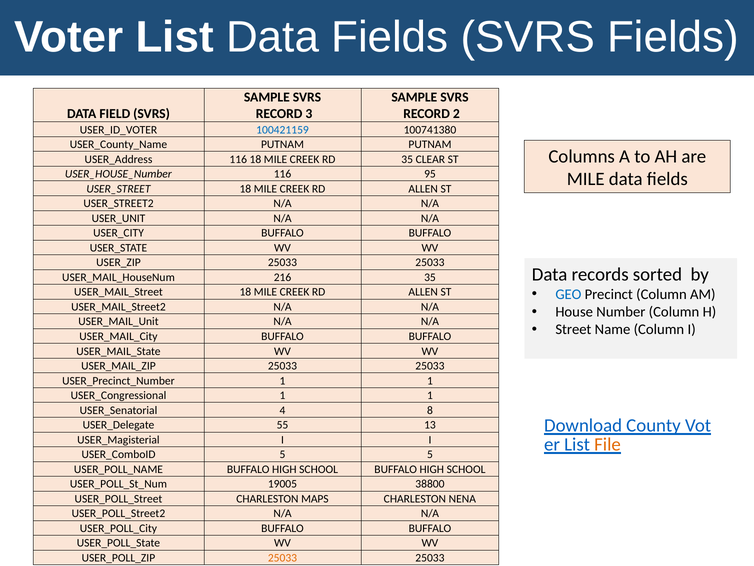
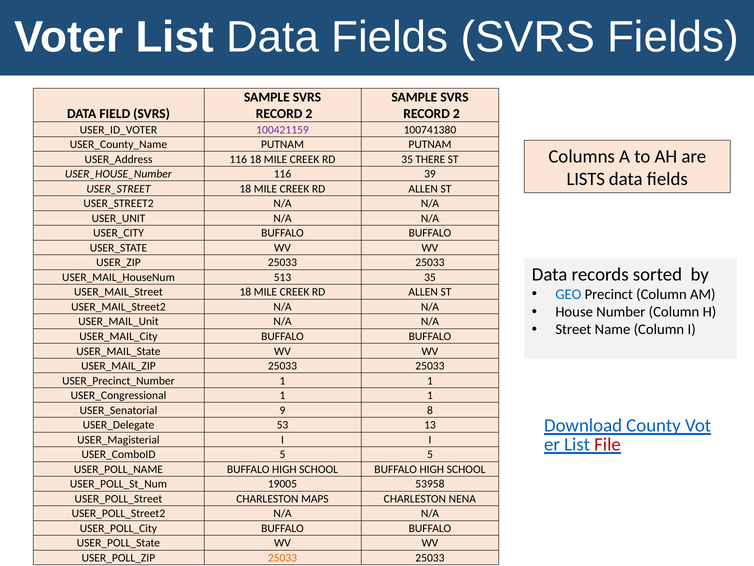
3 at (309, 114): 3 -> 2
100421159 colour: blue -> purple
CLEAR: CLEAR -> THERE
95: 95 -> 39
MILE at (586, 179): MILE -> LISTS
216: 216 -> 513
4: 4 -> 9
55: 55 -> 53
File colour: orange -> red
38800: 38800 -> 53958
